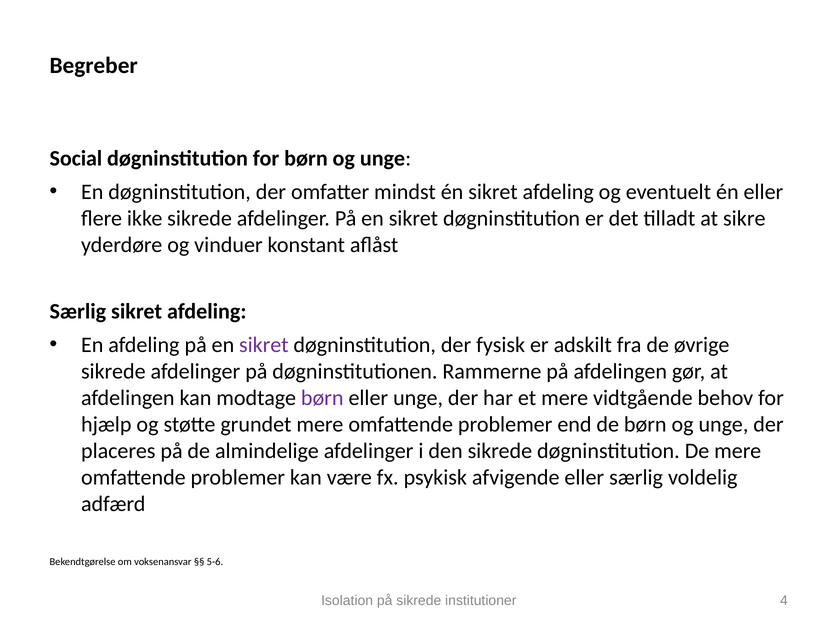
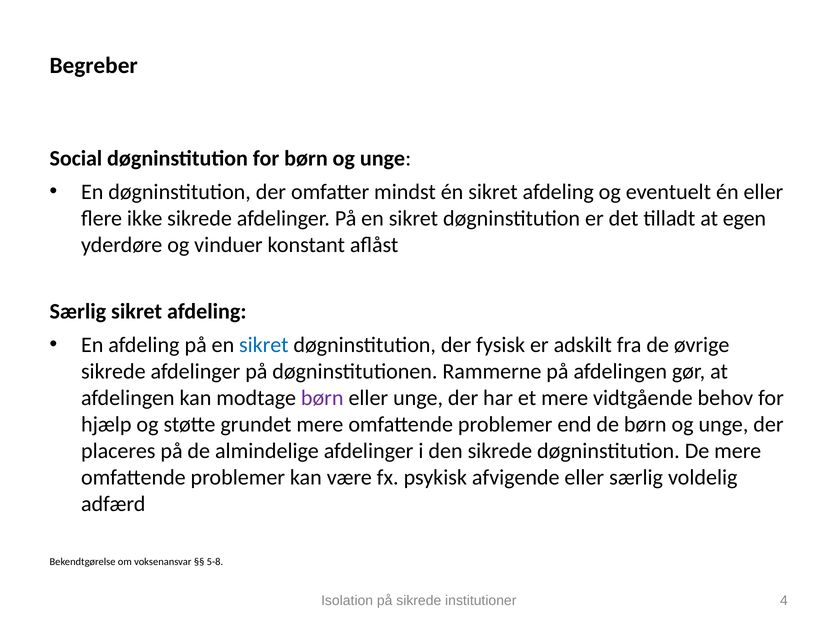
sikre: sikre -> egen
sikret at (264, 345) colour: purple -> blue
5-6: 5-6 -> 5-8
